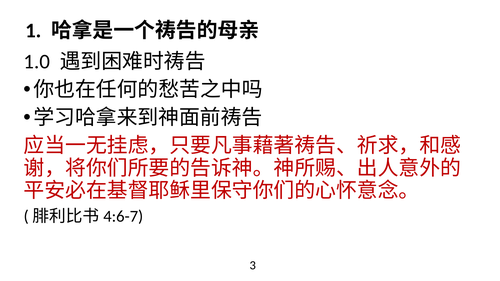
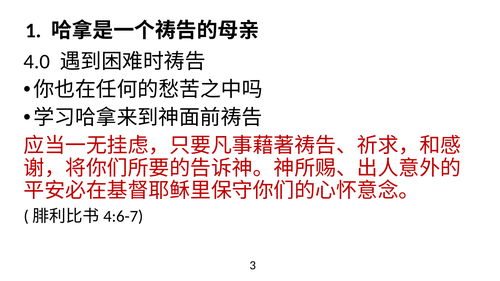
1.0: 1.0 -> 4.0
